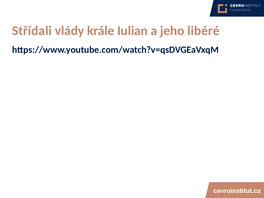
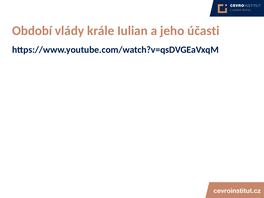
Střídali: Střídali -> Období
libéré: libéré -> účasti
